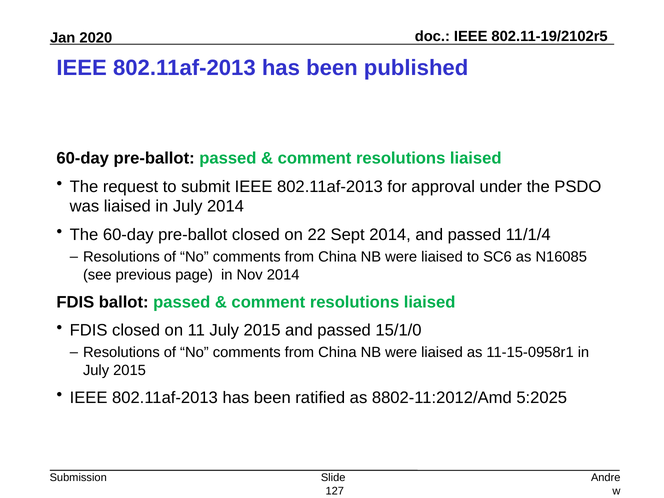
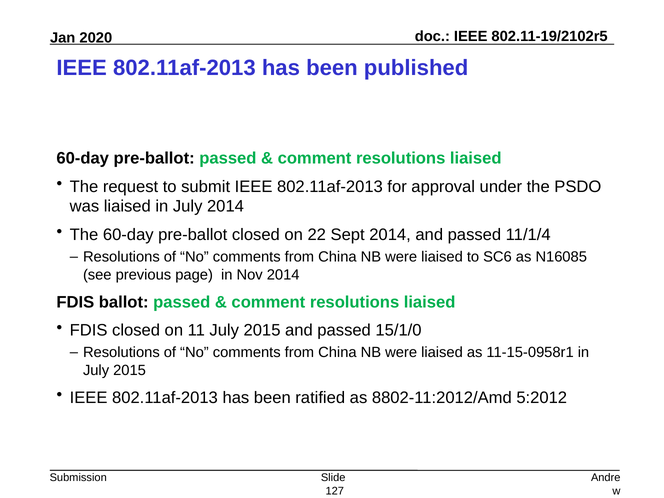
5:2025: 5:2025 -> 5:2012
